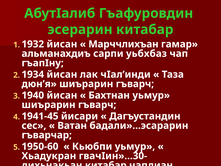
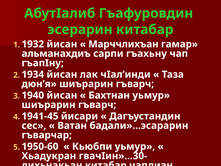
уьбхбаз: уьбхбаз -> гъахьну
